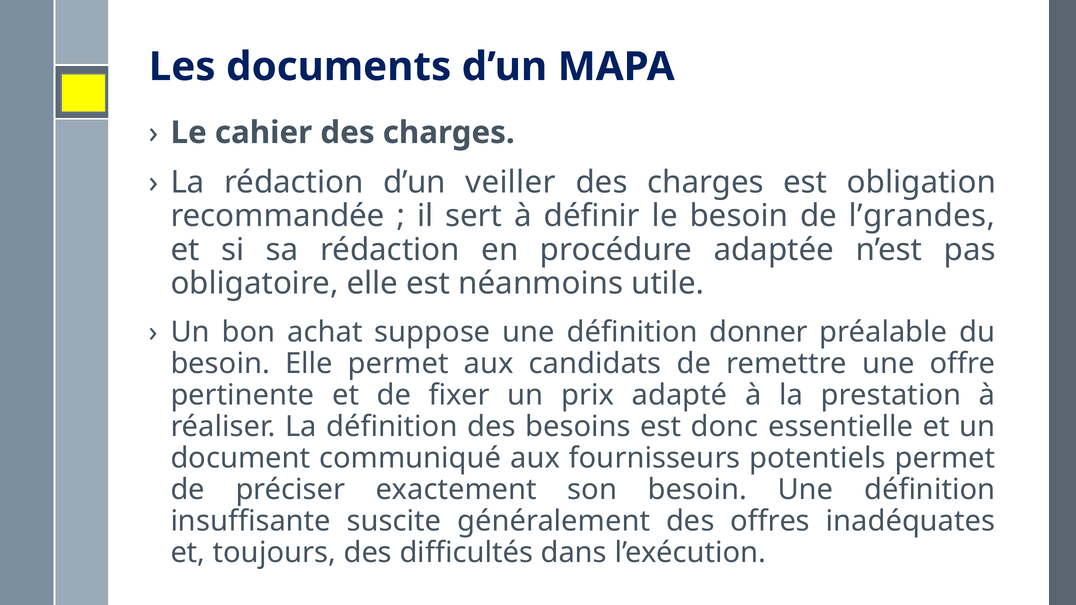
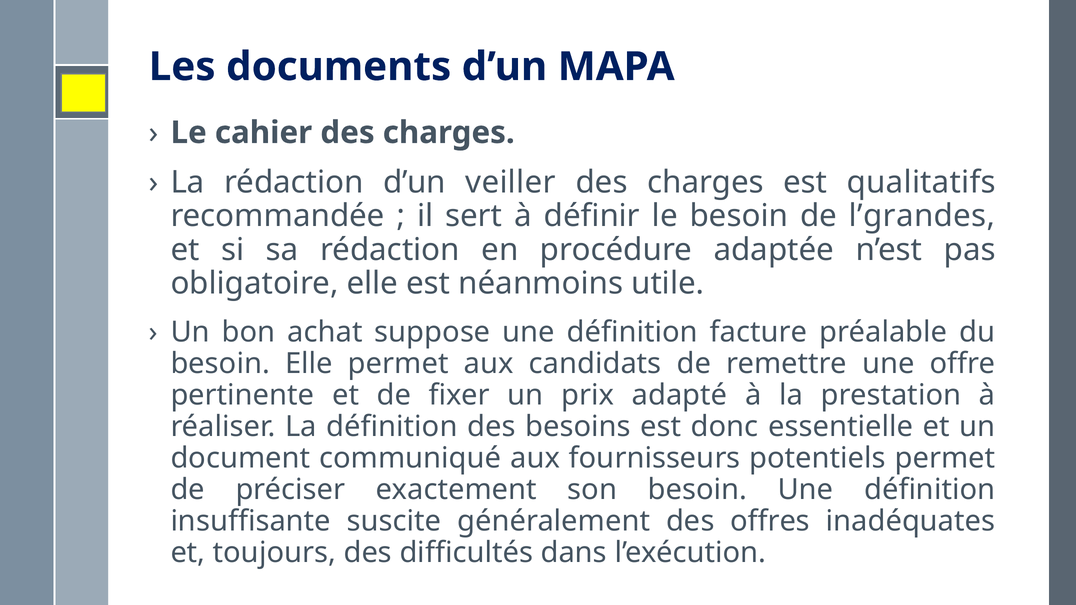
obligation: obligation -> qualitatifs
donner: donner -> facture
